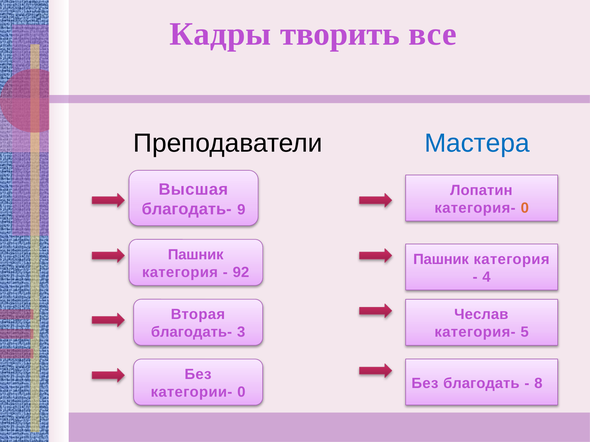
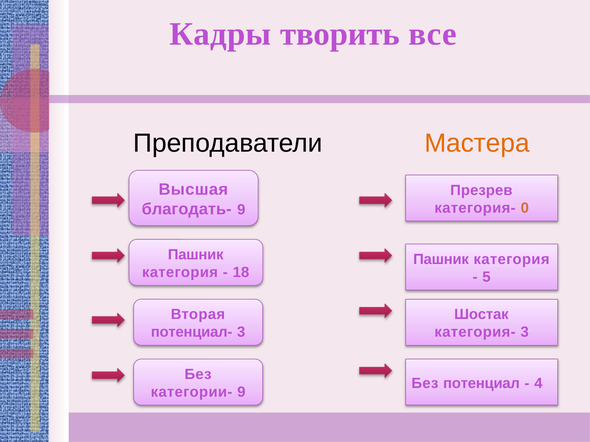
Мастера colour: blue -> orange
Лопатин: Лопатин -> Презрев
92: 92 -> 18
4: 4 -> 5
Чеслав: Чеслав -> Шостак
благодать- at (191, 332): благодать- -> потенциал-
категория- 5: 5 -> 3
благодать: благодать -> потенциал
8: 8 -> 4
категории- 0: 0 -> 9
